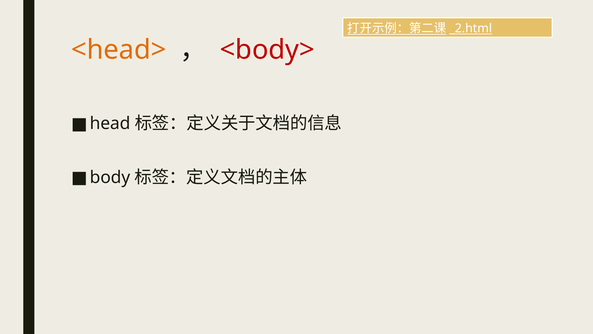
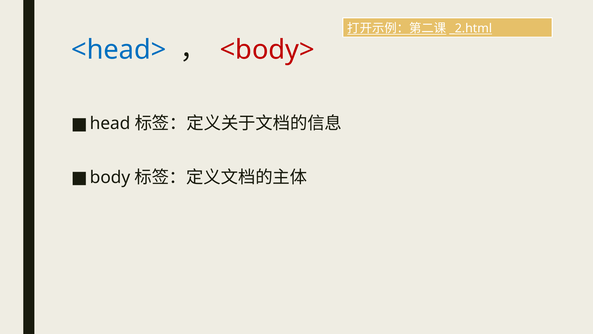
<head> colour: orange -> blue
